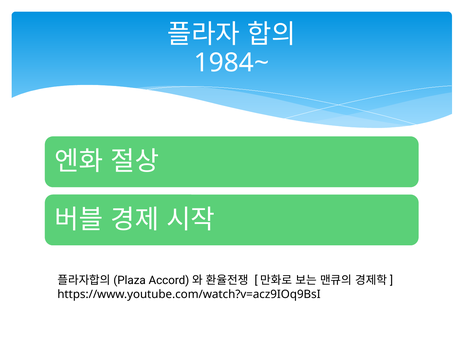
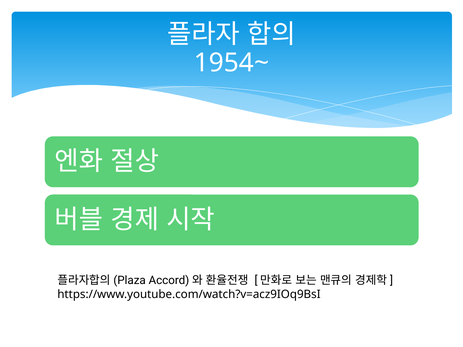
1984~: 1984~ -> 1954~
